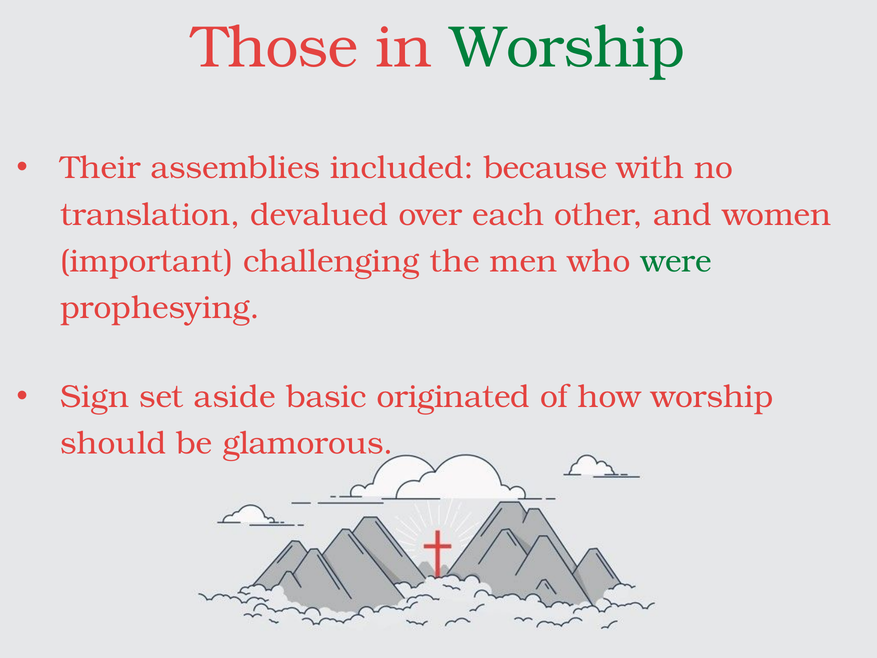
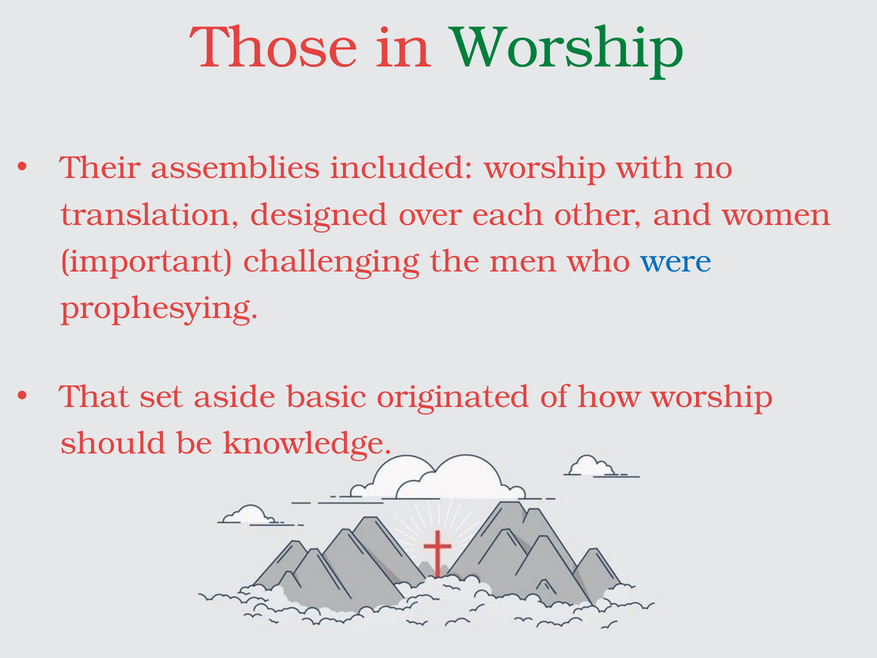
included because: because -> worship
devalued: devalued -> designed
were colour: green -> blue
Sign: Sign -> That
glamorous: glamorous -> knowledge
